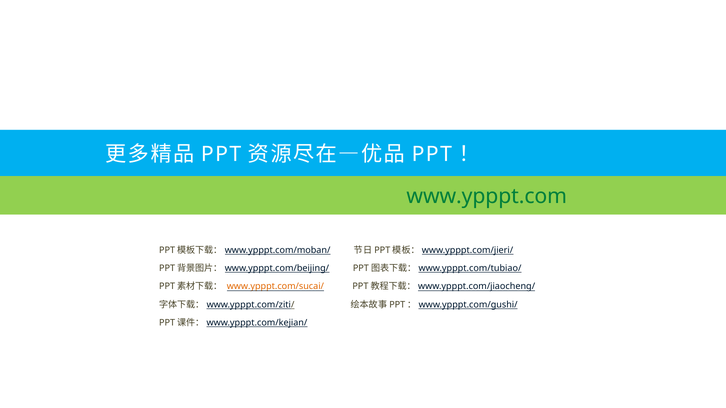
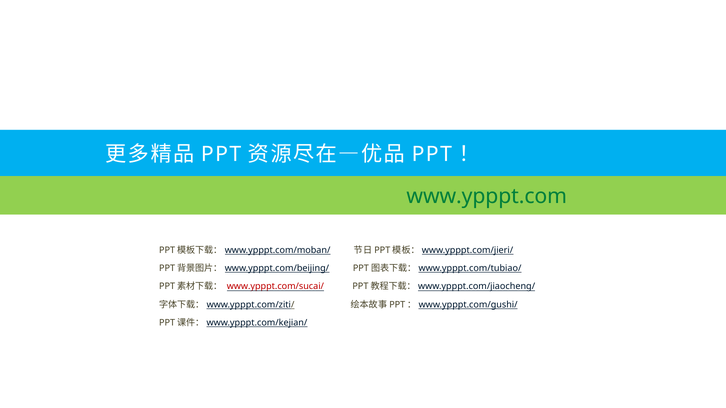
www.ypppt.com/sucai/ colour: orange -> red
